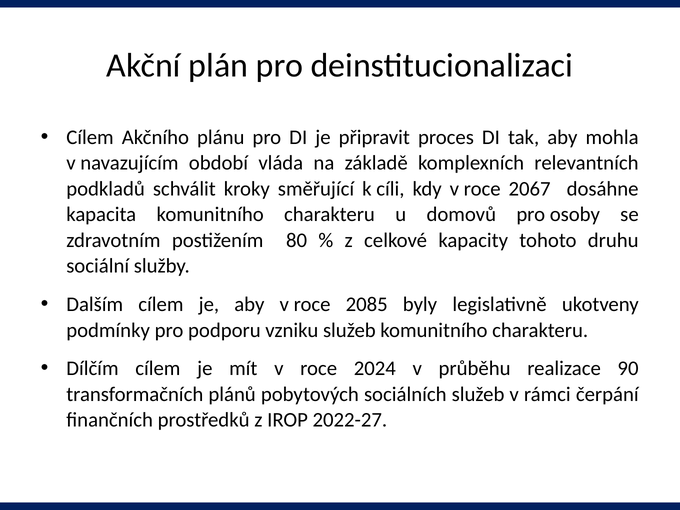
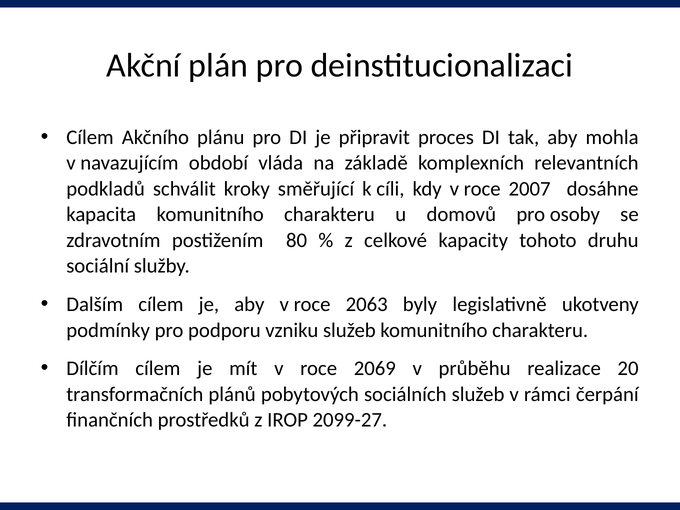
2067: 2067 -> 2007
2085: 2085 -> 2063
2024: 2024 -> 2069
90: 90 -> 20
2022-27: 2022-27 -> 2099-27
